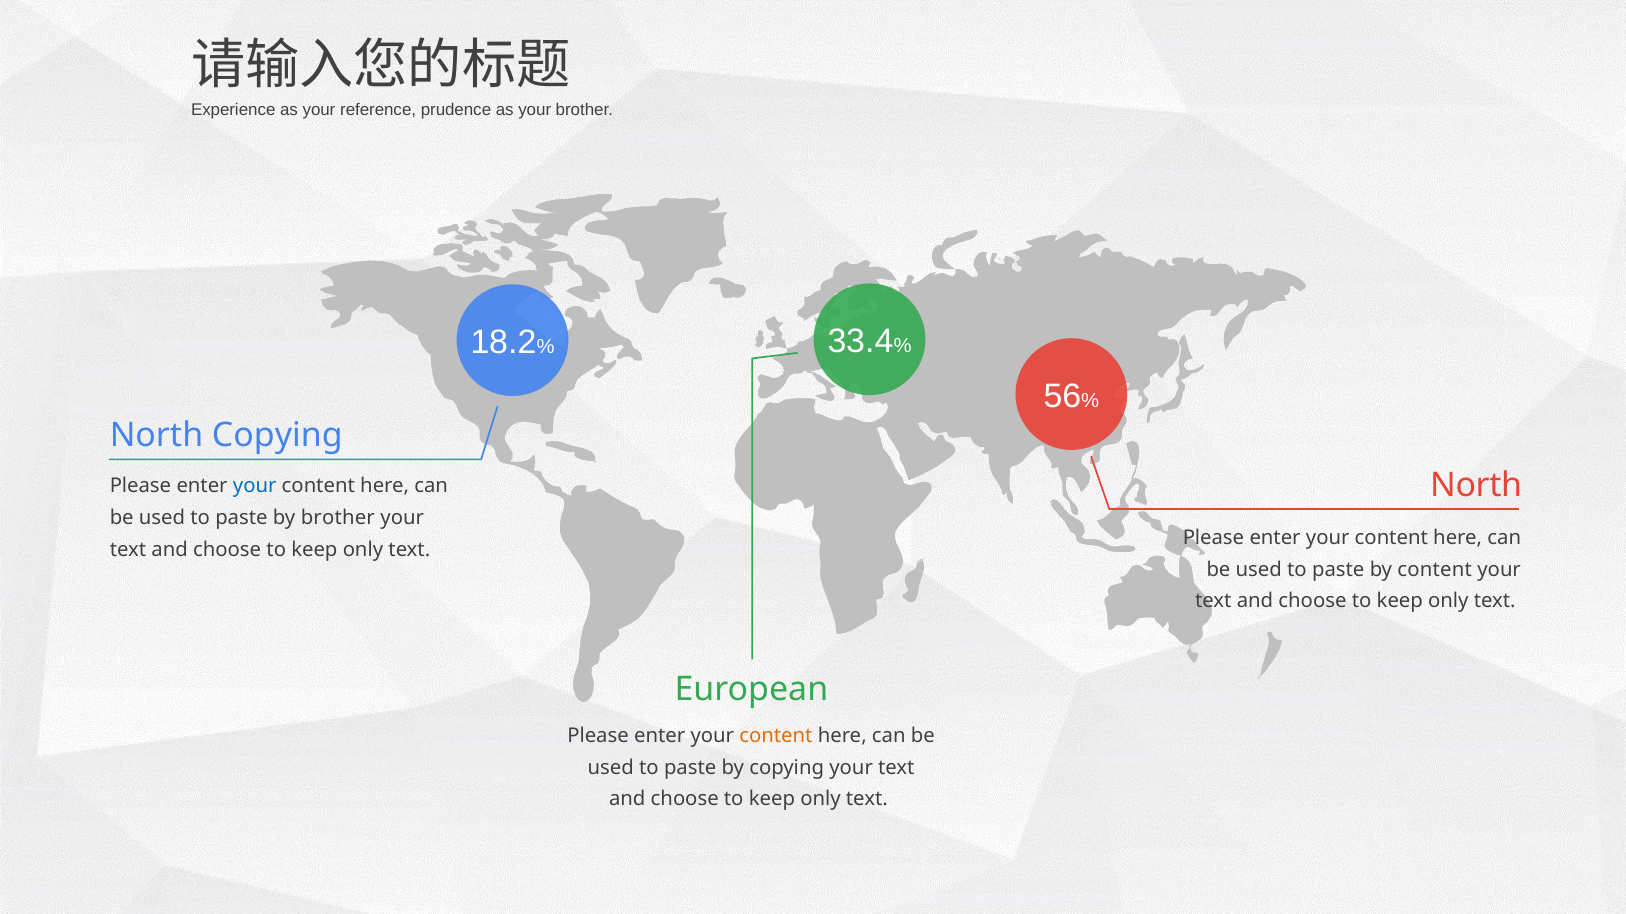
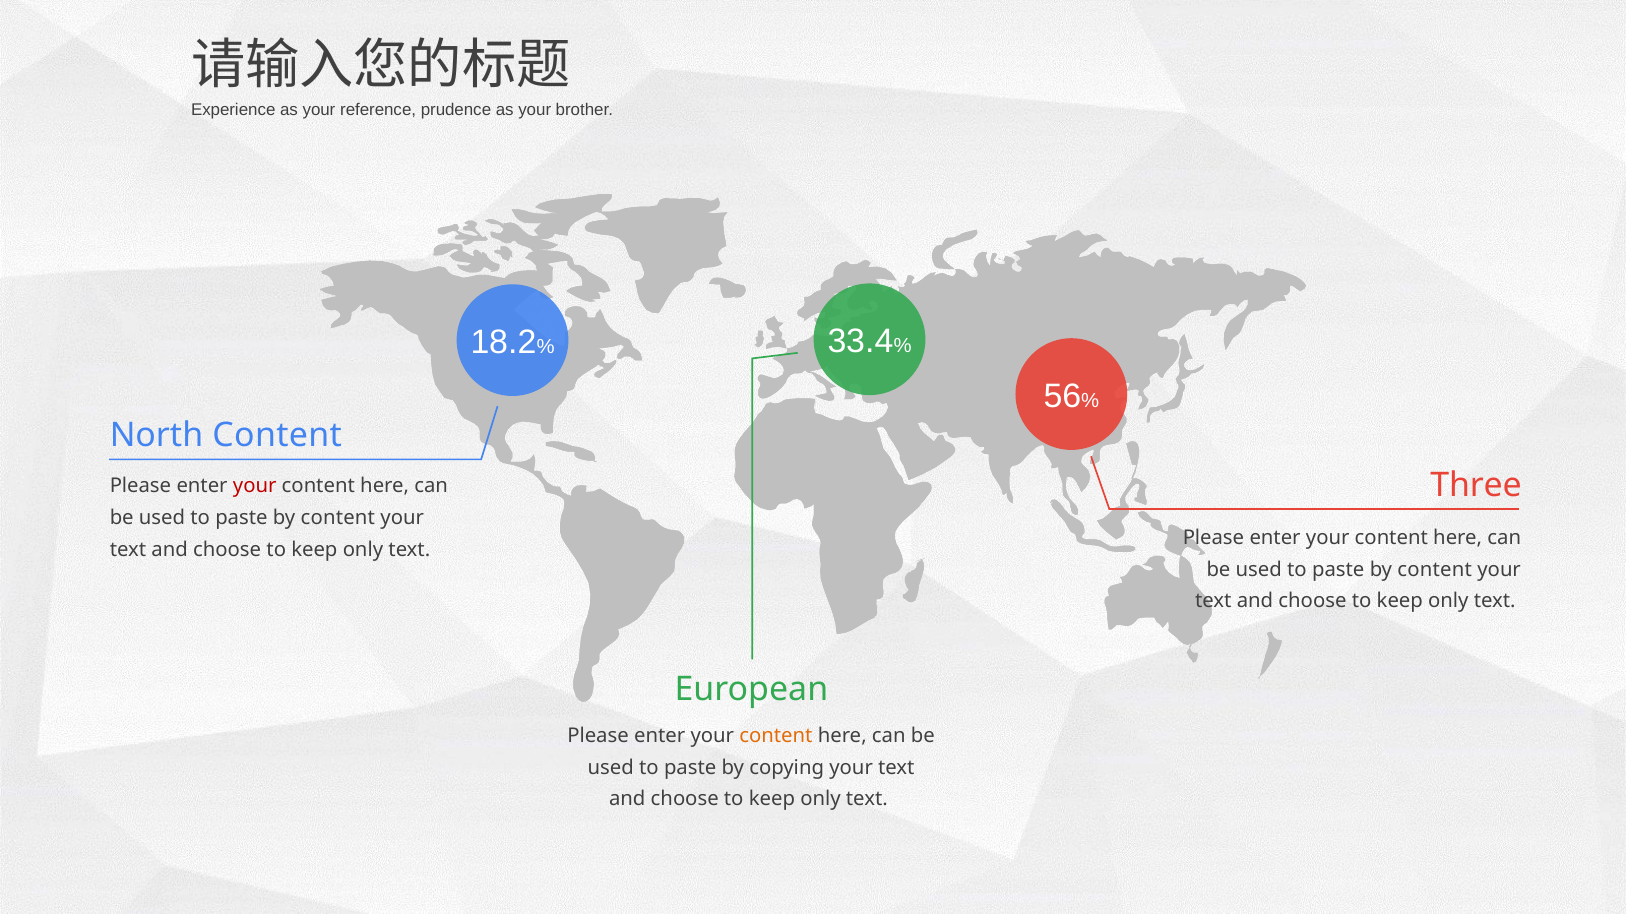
North Copying: Copying -> Content
North at (1476, 486): North -> Three
your at (255, 486) colour: blue -> red
brother at (338, 518): brother -> content
